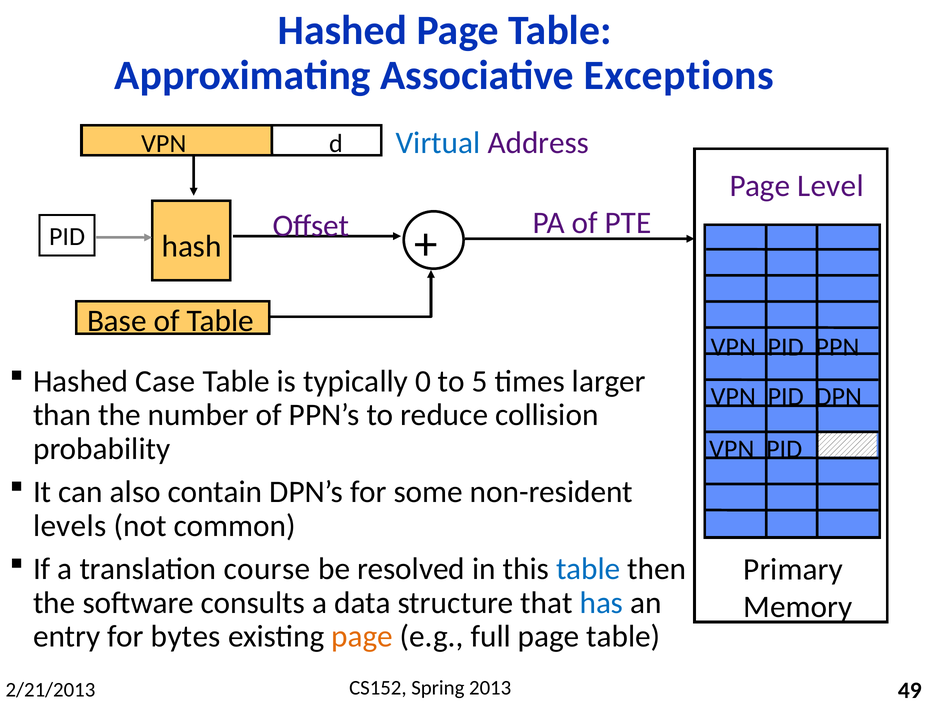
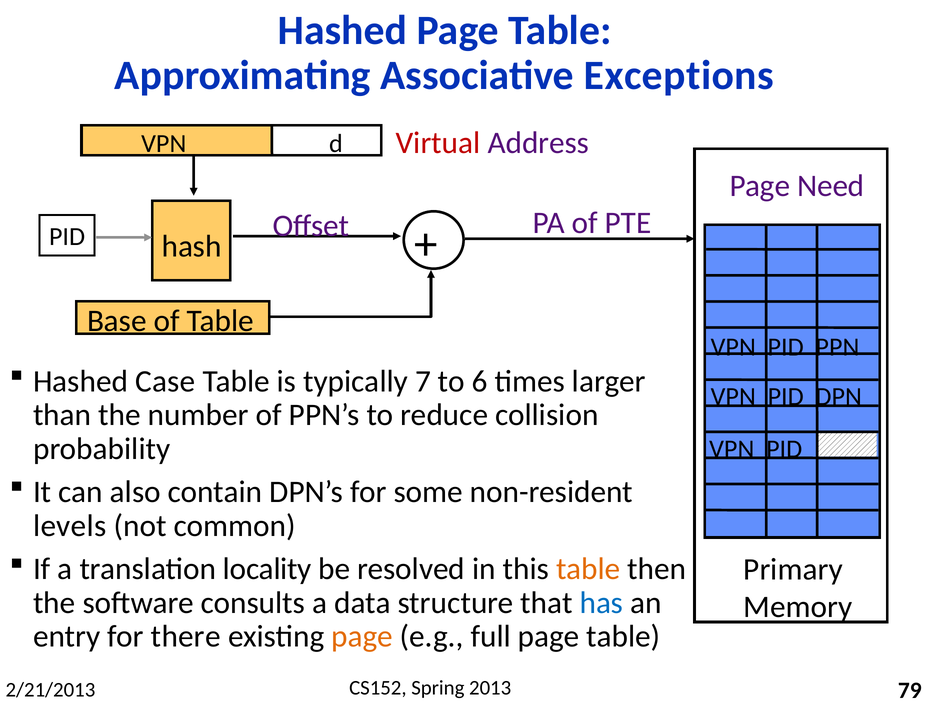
Virtual colour: blue -> red
Level: Level -> Need
0: 0 -> 7
5: 5 -> 6
course: course -> locality
table at (588, 569) colour: blue -> orange
bytes: bytes -> there
49: 49 -> 79
